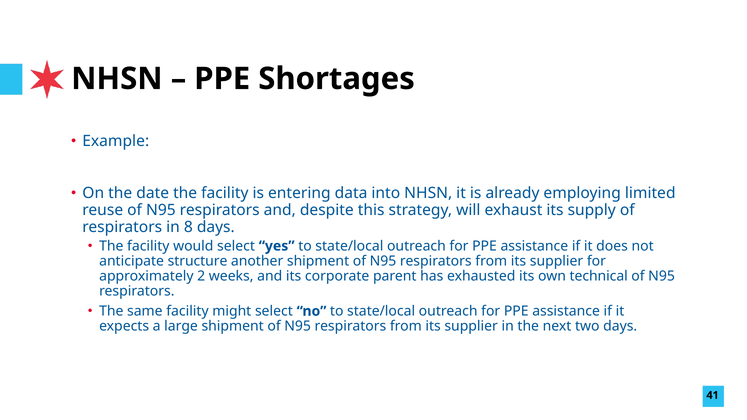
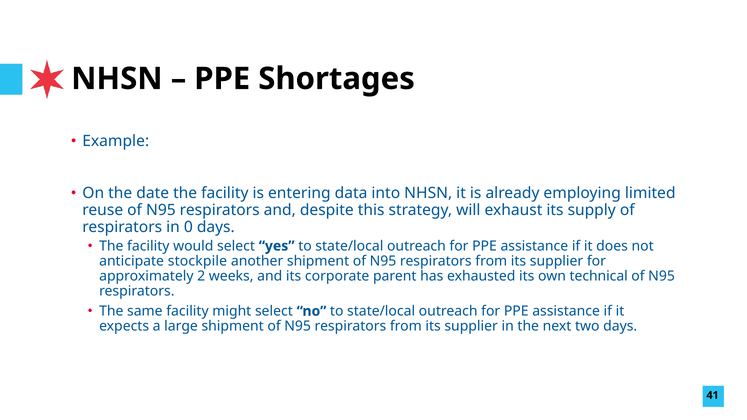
8: 8 -> 0
structure: structure -> stockpile
